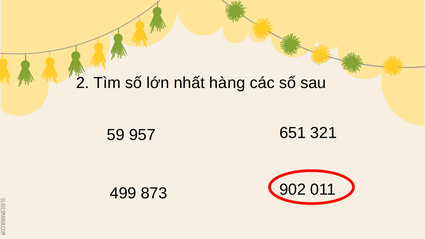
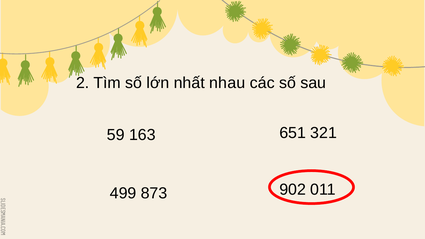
hàng: hàng -> nhau
957: 957 -> 163
